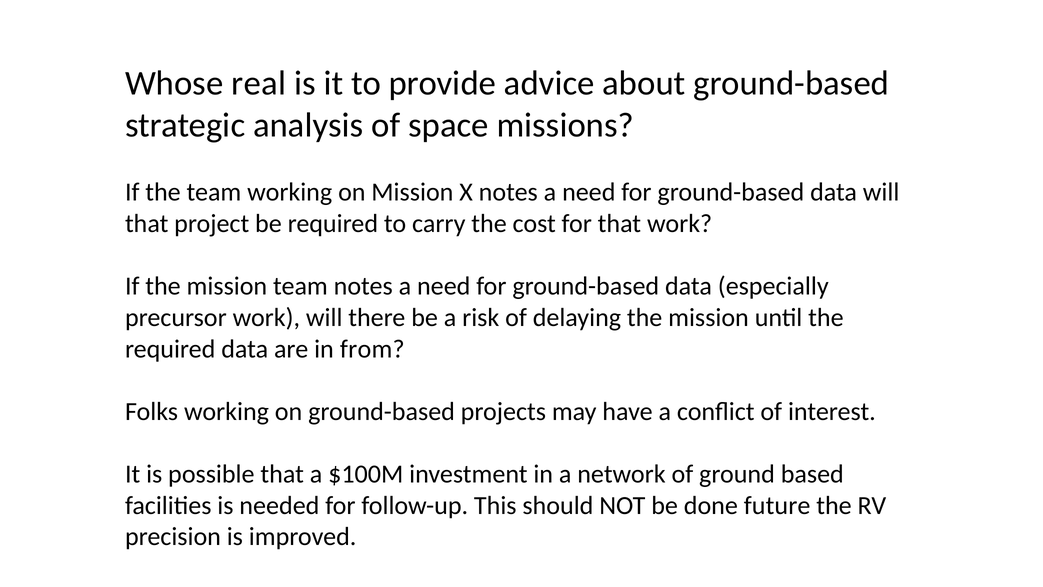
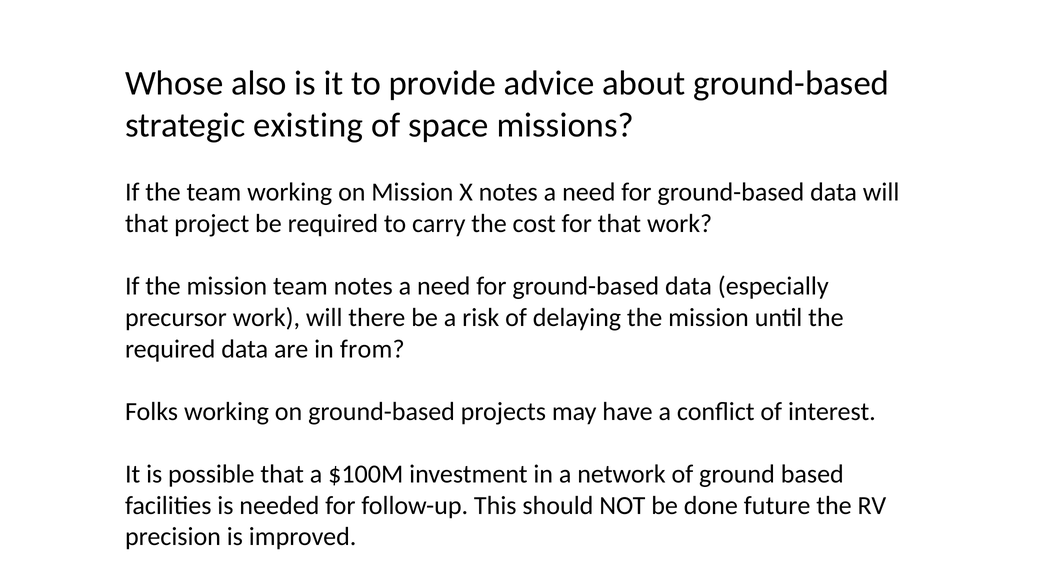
real: real -> also
analysis: analysis -> existing
